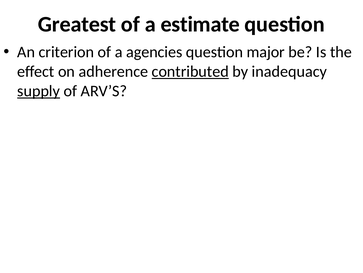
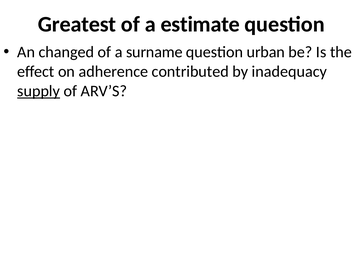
criterion: criterion -> changed
agencies: agencies -> surname
major: major -> urban
contributed underline: present -> none
